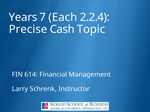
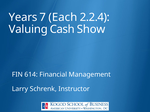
Precise: Precise -> Valuing
Topic: Topic -> Show
